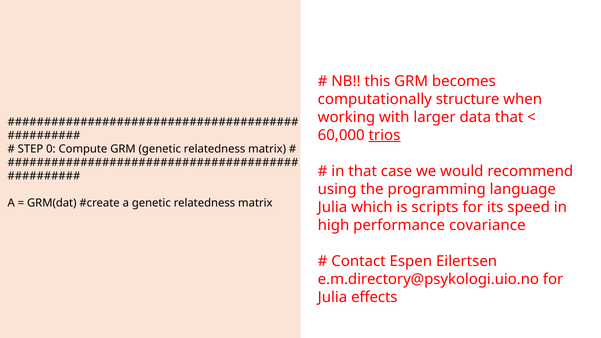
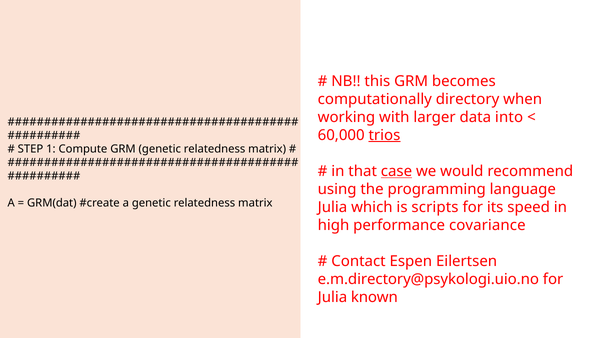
structure: structure -> directory
data that: that -> into
0: 0 -> 1
case underline: none -> present
effects: effects -> known
